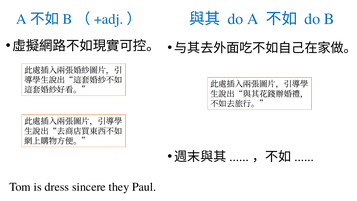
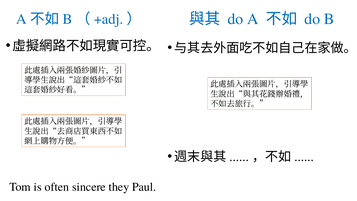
dress: dress -> often
